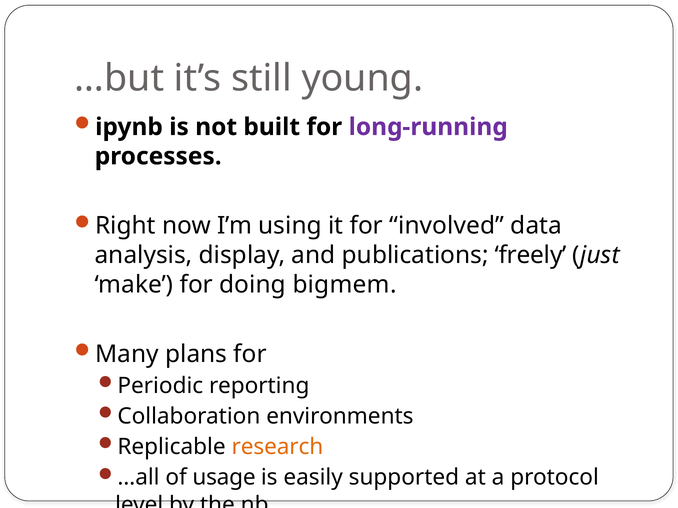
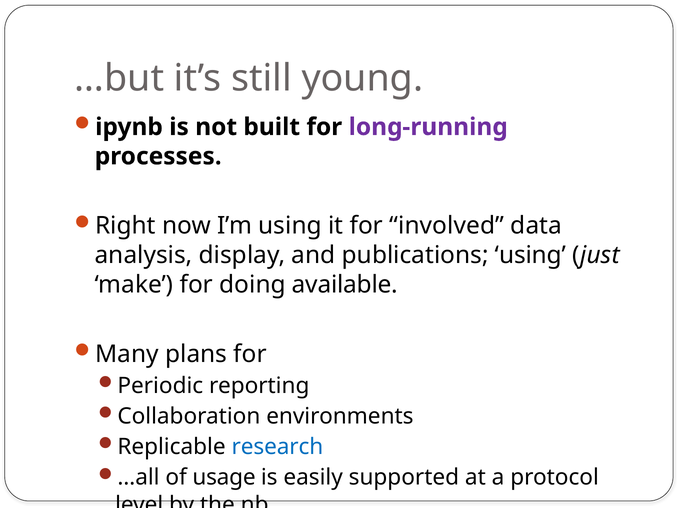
publications freely: freely -> using
bigmem: bigmem -> available
research colour: orange -> blue
